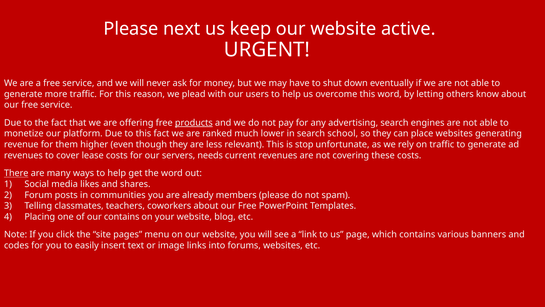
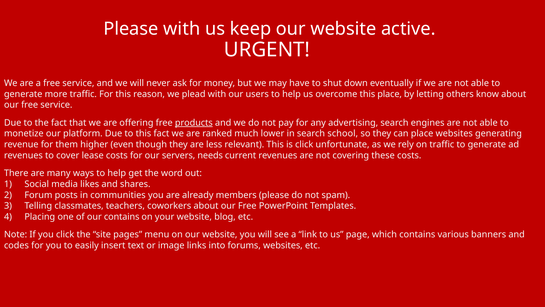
Please next: next -> with
this word: word -> place
is stop: stop -> click
There underline: present -> none
